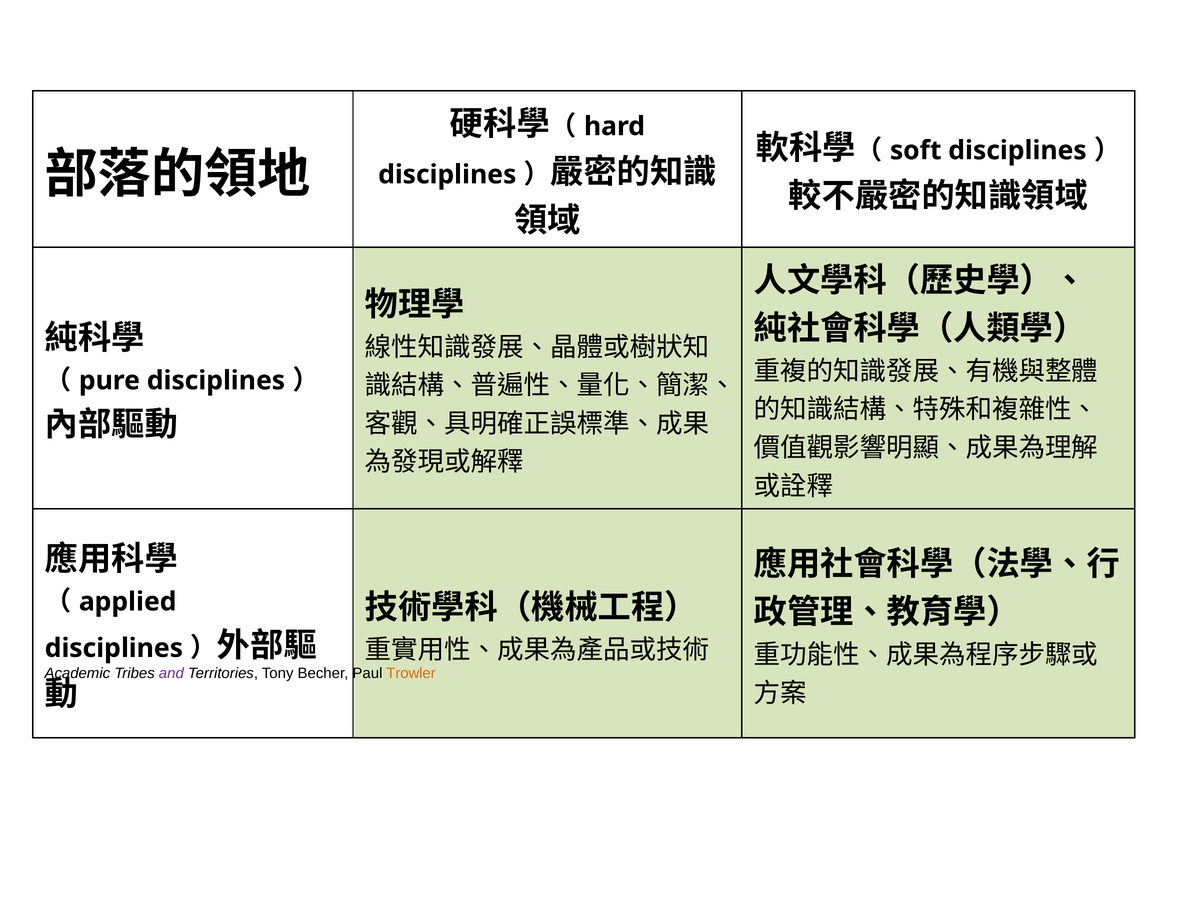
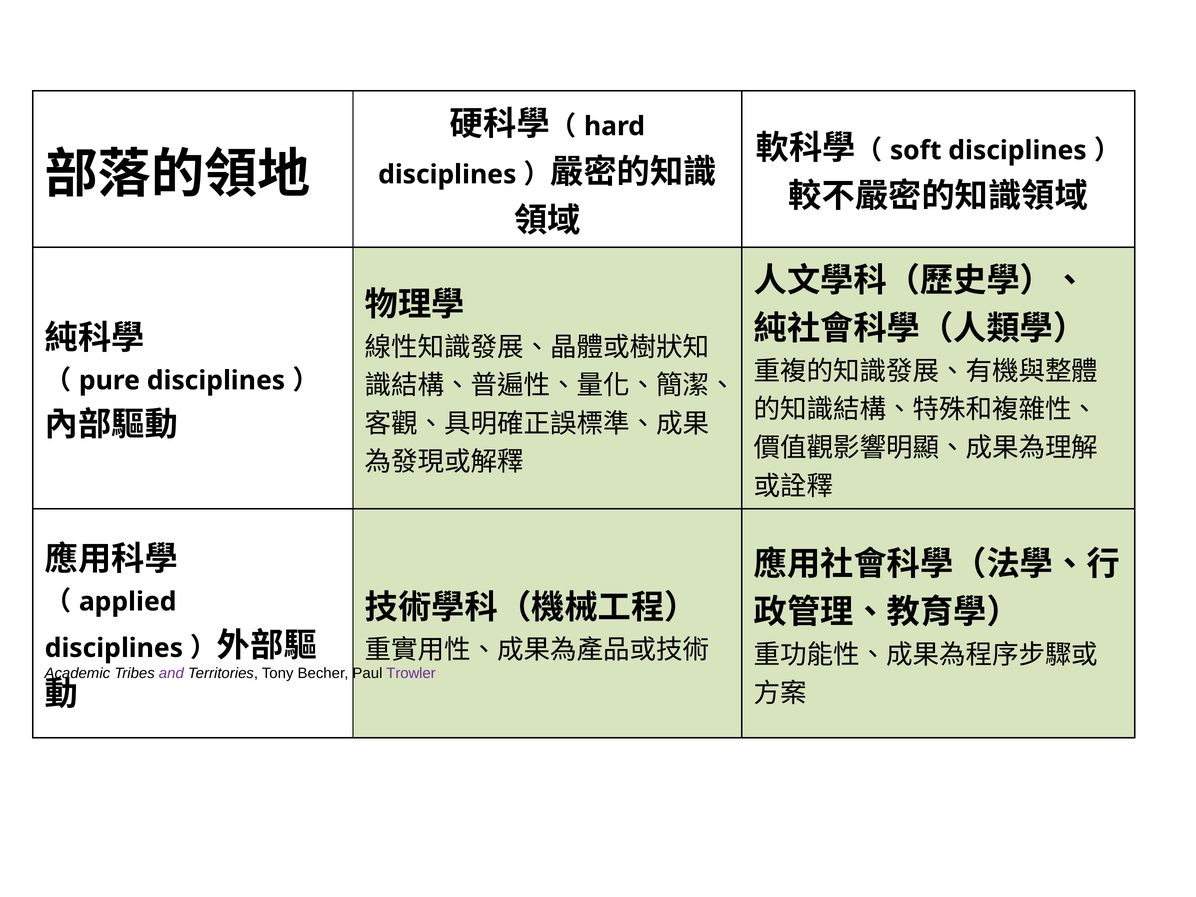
Trowler colour: orange -> purple
